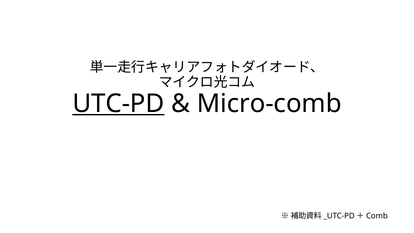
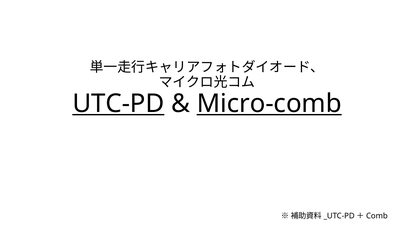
Micro-comb underline: none -> present
